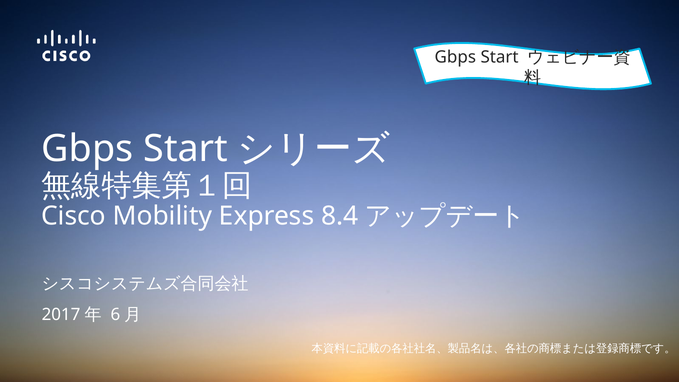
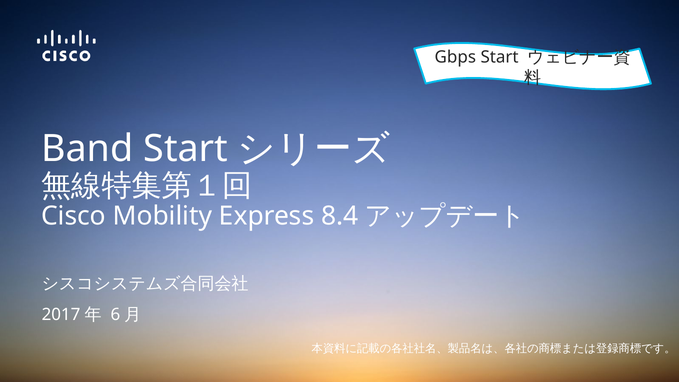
Gbps at (87, 149): Gbps -> Band
